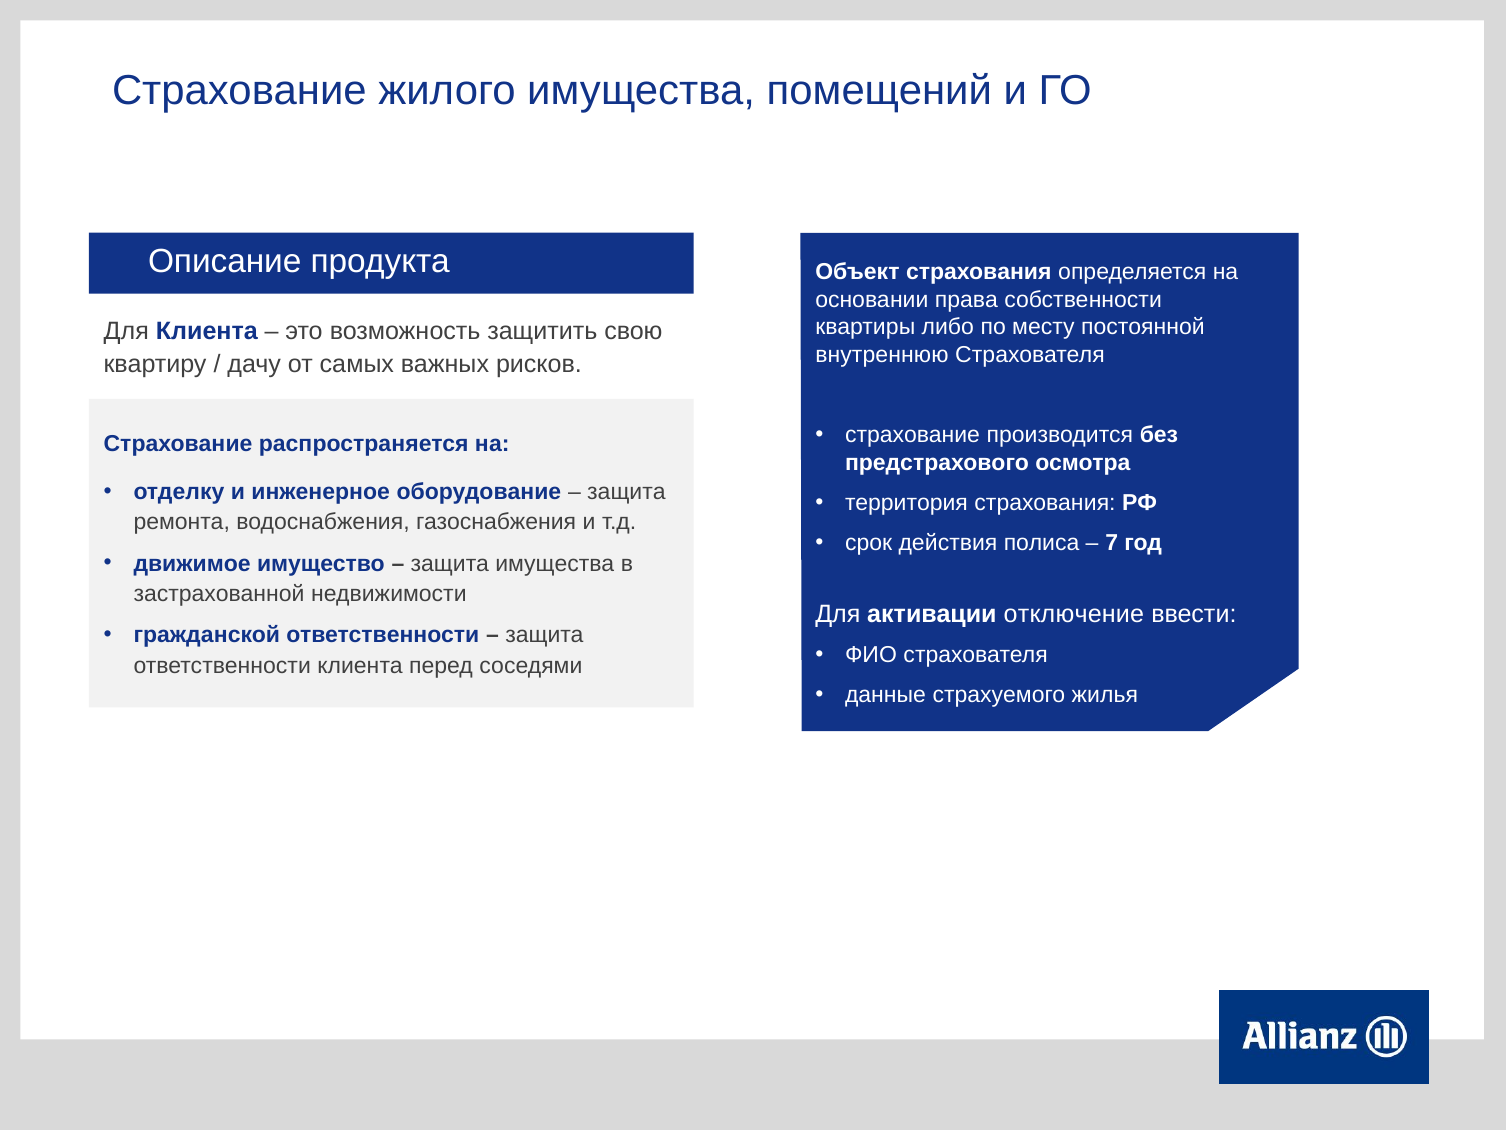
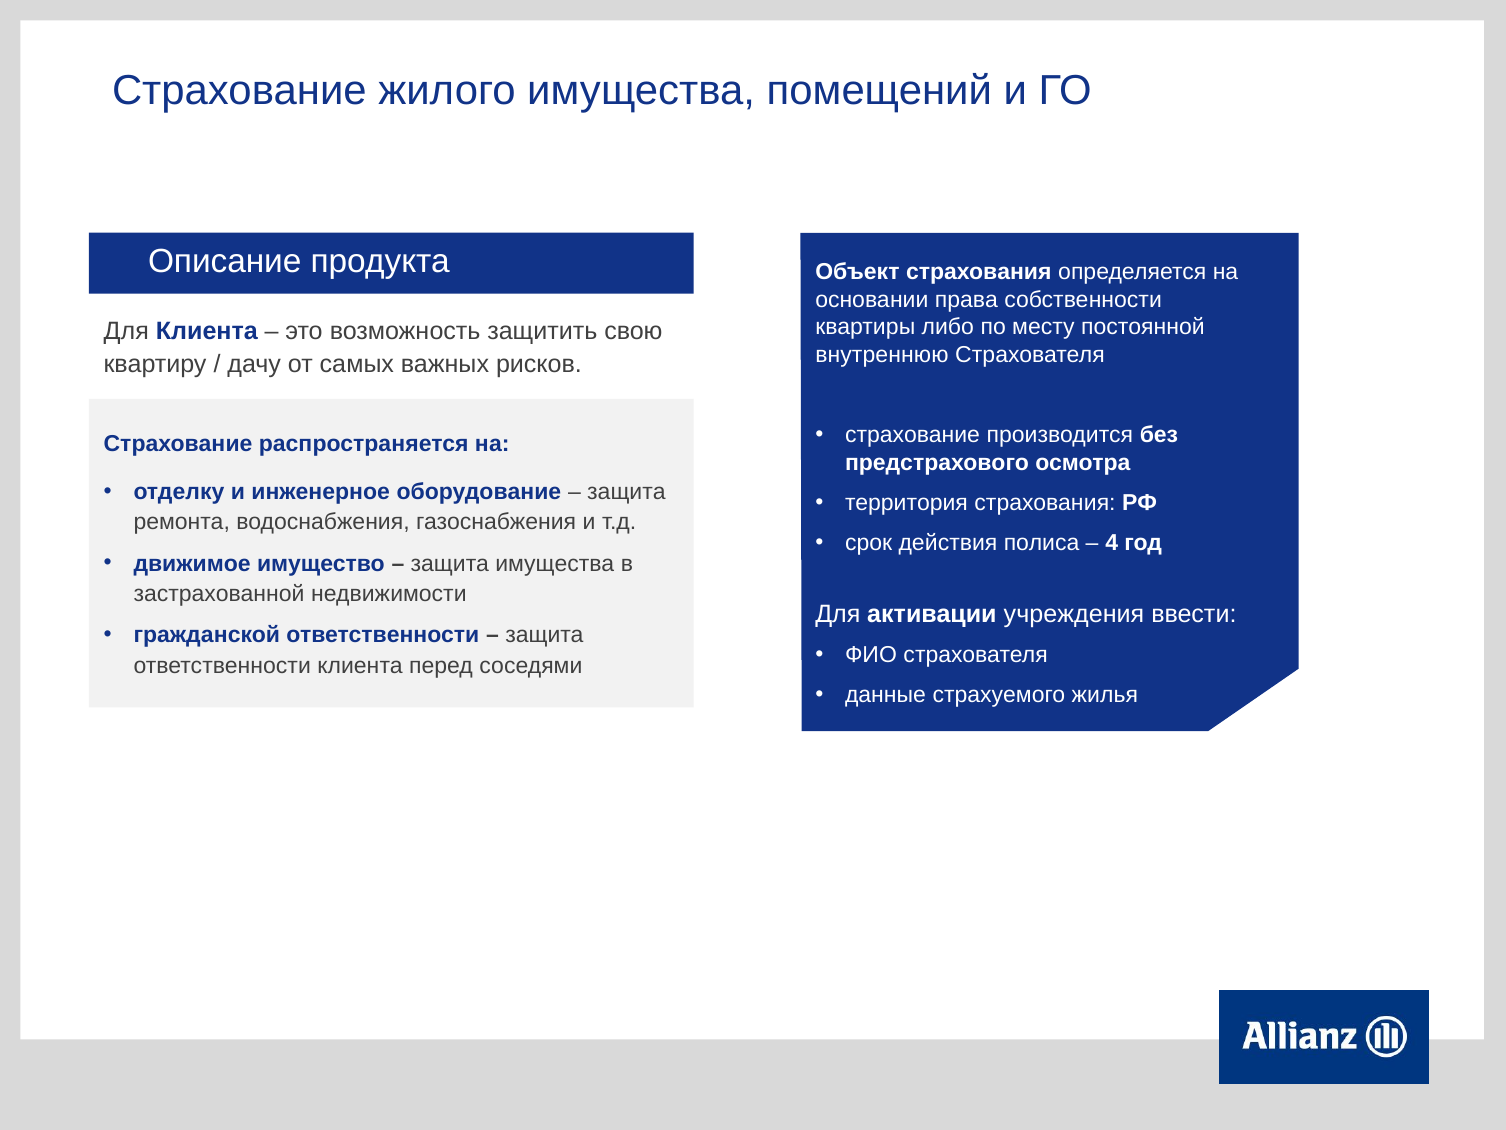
7: 7 -> 4
отключение: отключение -> учреждения
